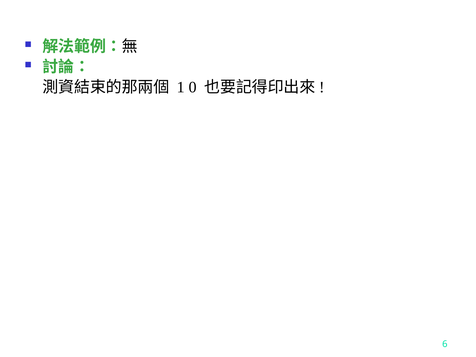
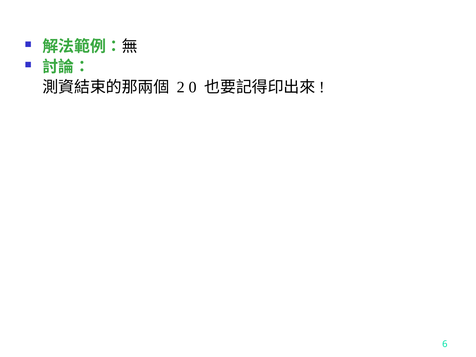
1: 1 -> 2
